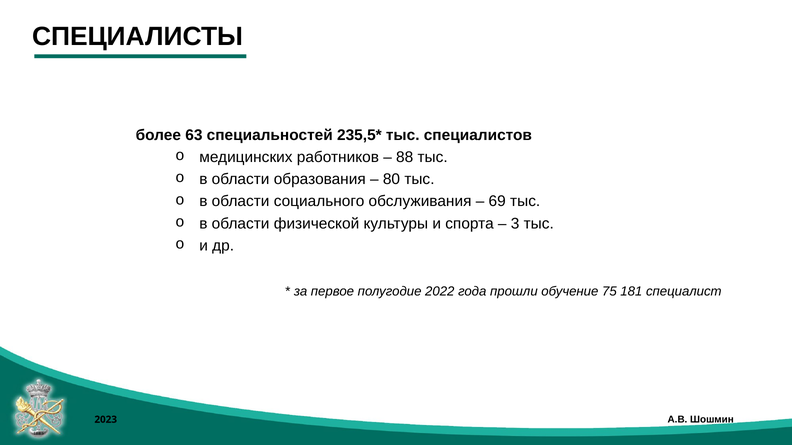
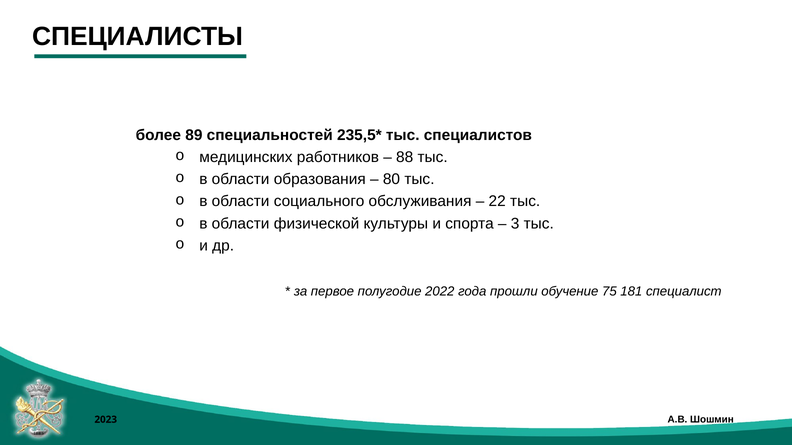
63: 63 -> 89
69: 69 -> 22
